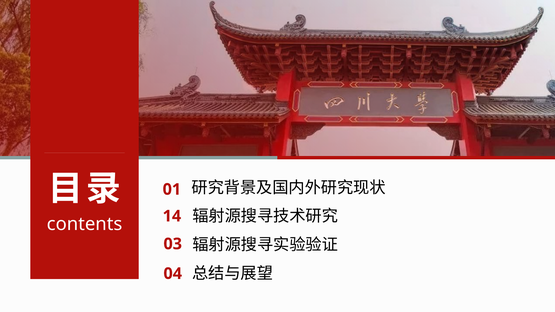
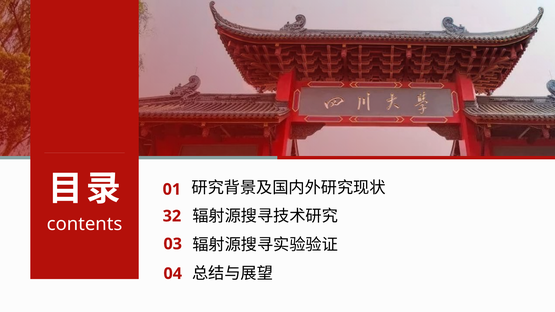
14: 14 -> 32
